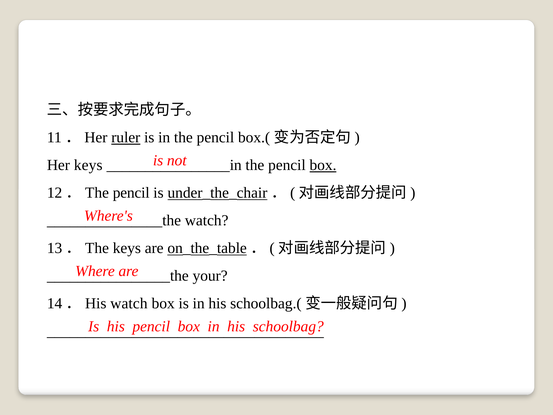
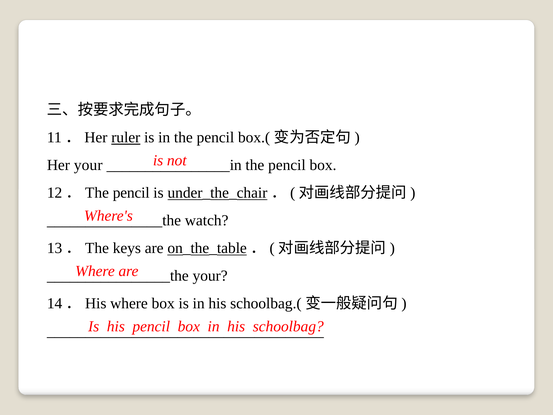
Her keys: keys -> your
box at (323, 165) underline: present -> none
14．His watch: watch -> where
